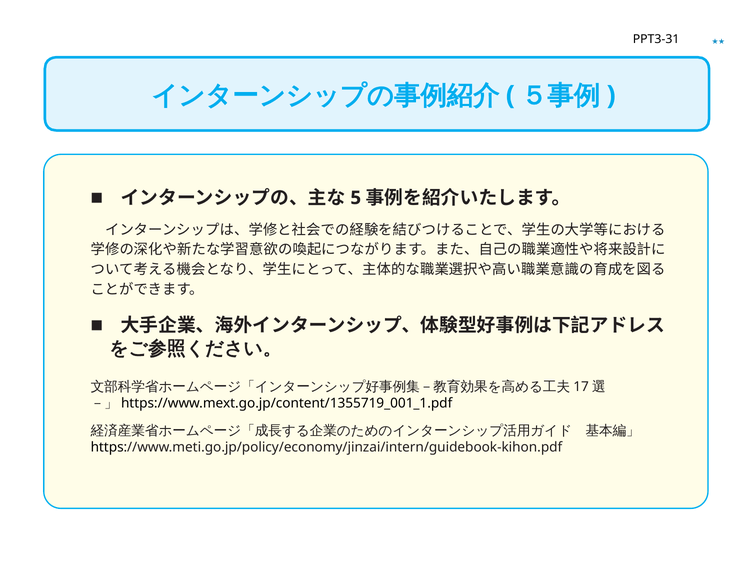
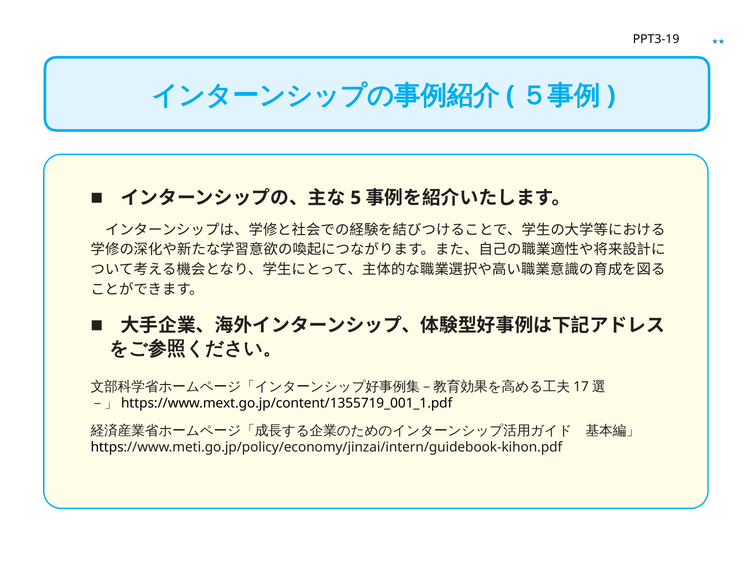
PPT3-31: PPT3-31 -> PPT3-19
